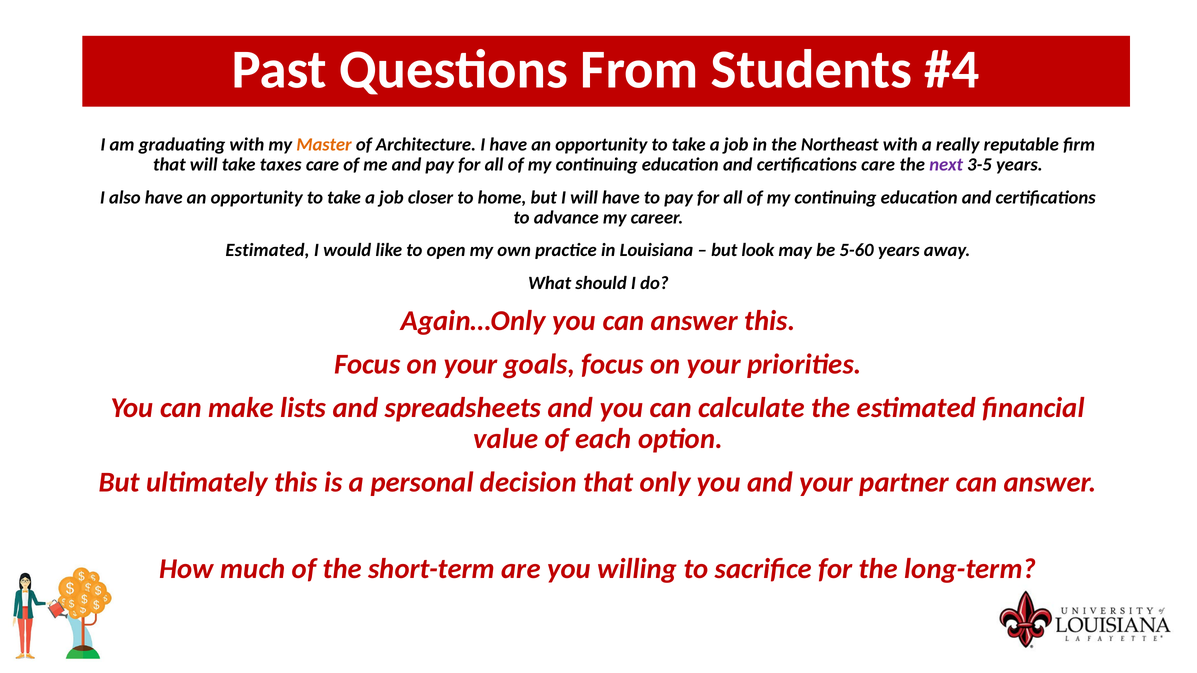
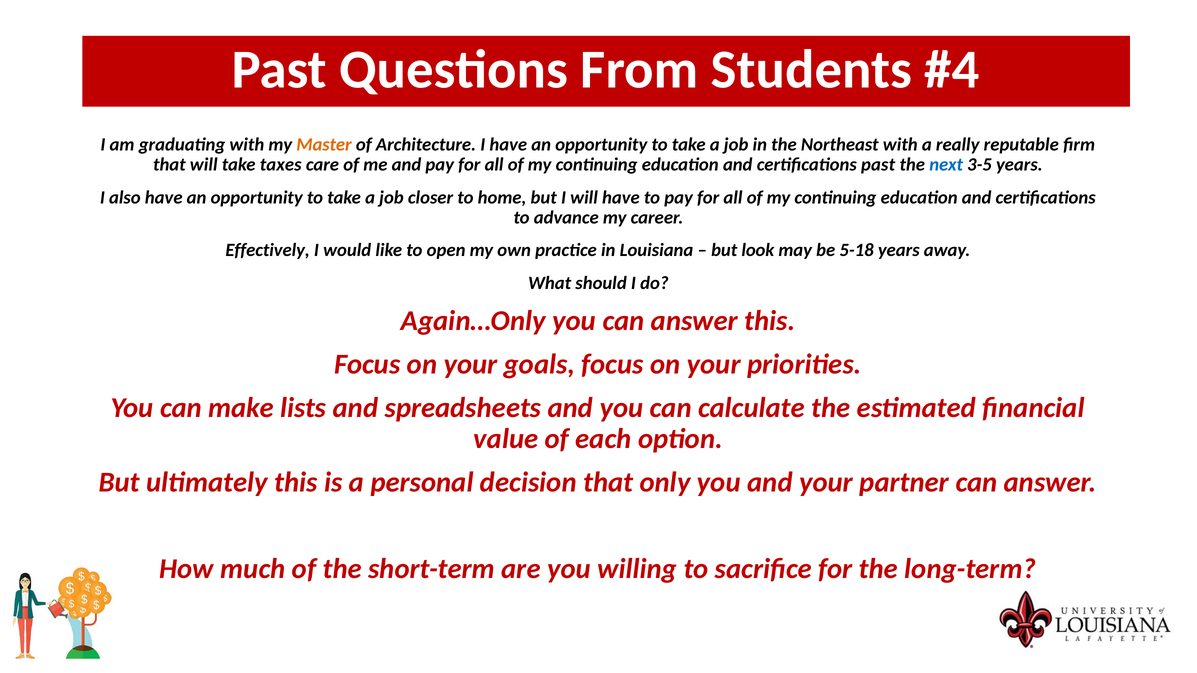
certifications care: care -> past
next colour: purple -> blue
Estimated at (267, 250): Estimated -> Effectively
5-60: 5-60 -> 5-18
